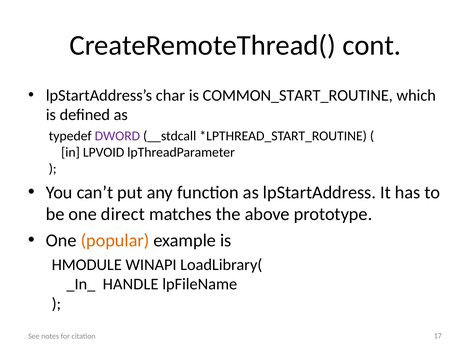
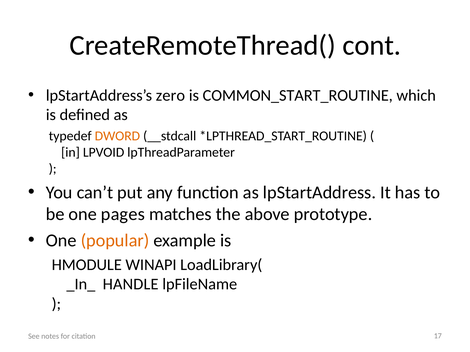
char: char -> zero
DWORD colour: purple -> orange
direct: direct -> pages
